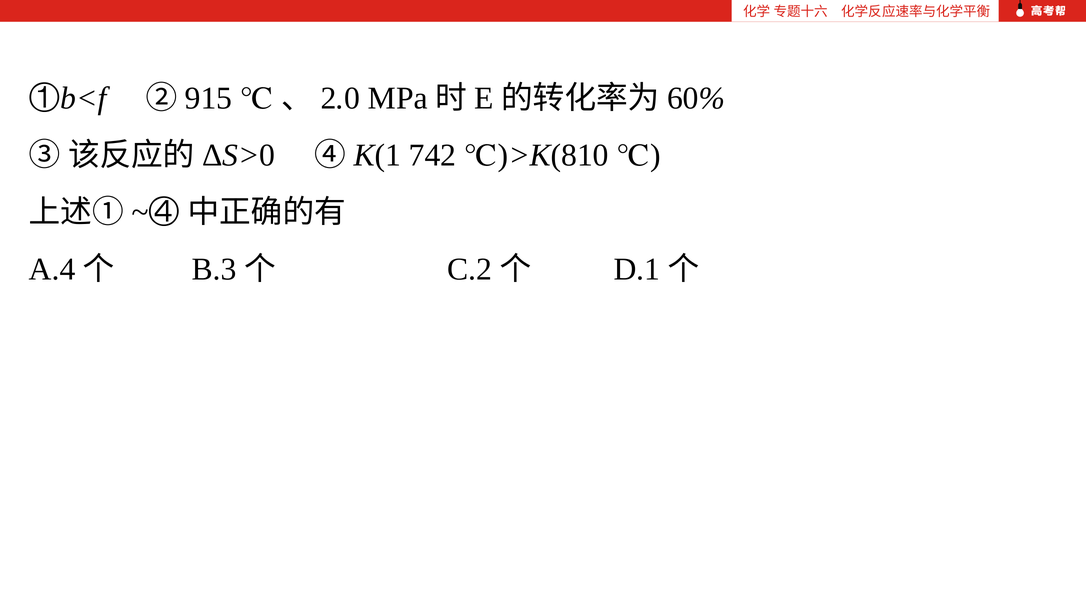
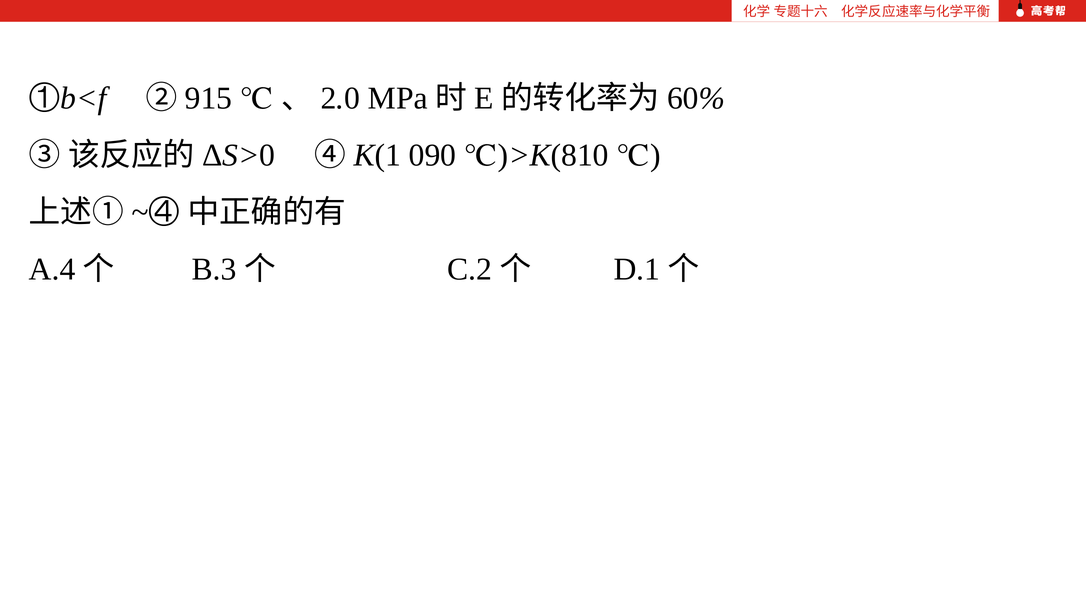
742: 742 -> 090
